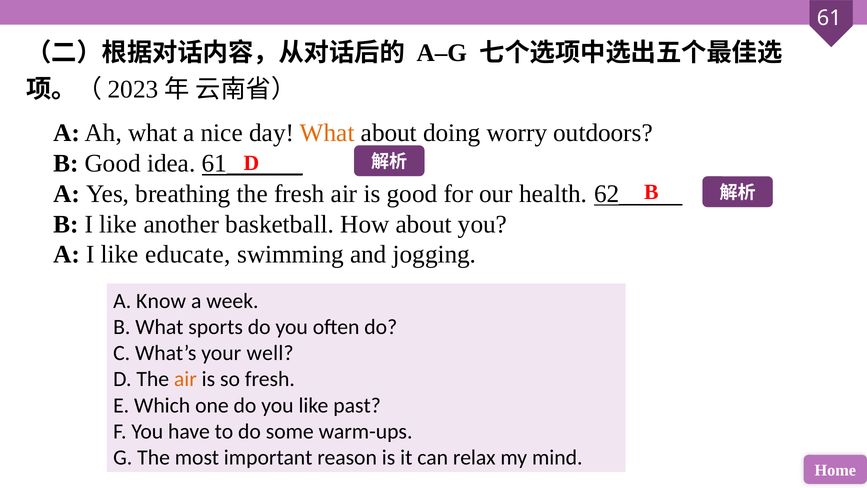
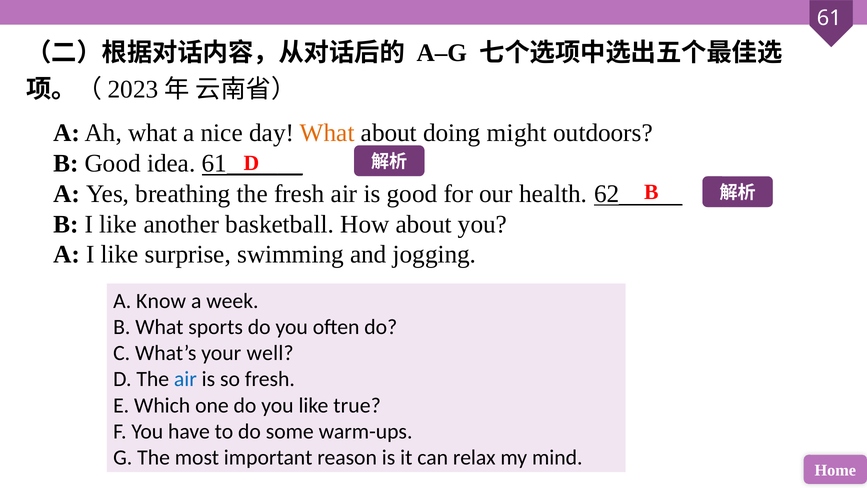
worry: worry -> might
educate: educate -> surprise
air at (185, 379) colour: orange -> blue
past: past -> true
